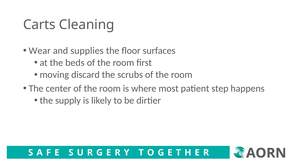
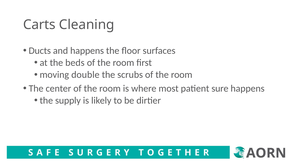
Wear: Wear -> Ducts
and supplies: supplies -> happens
discard: discard -> double
step: step -> sure
